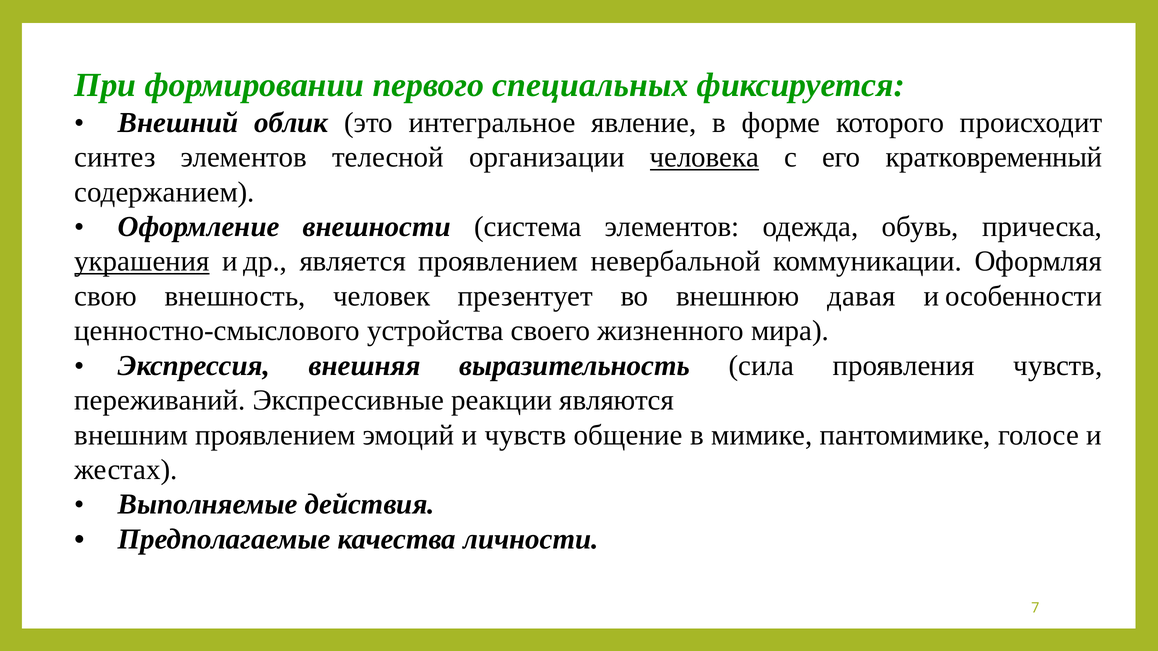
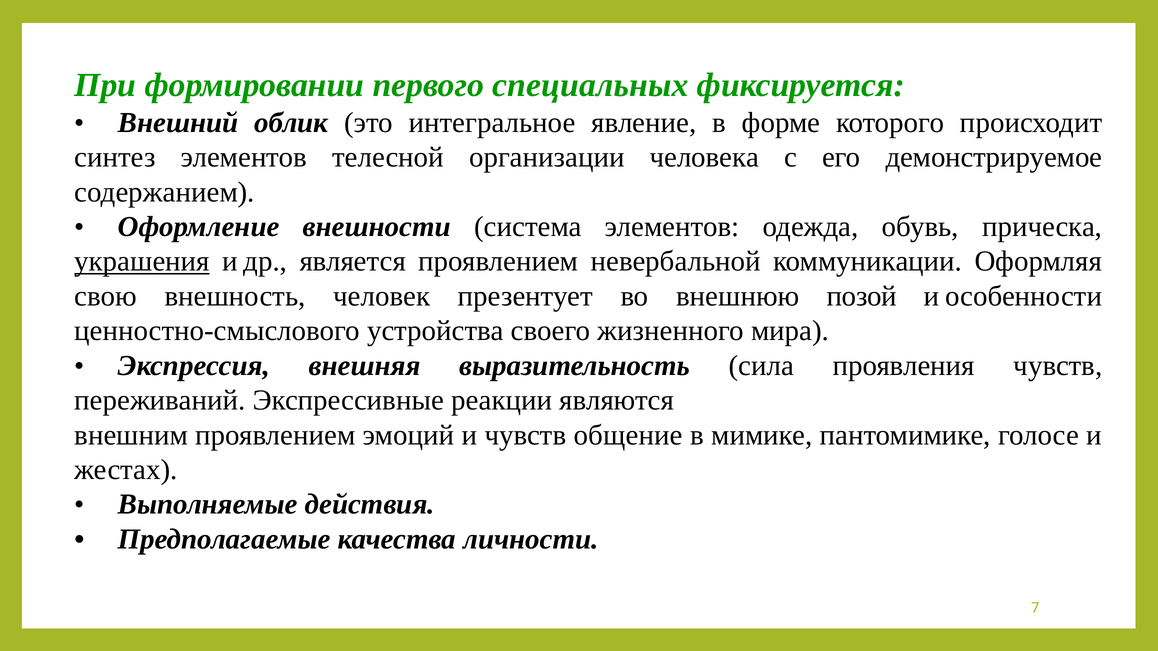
человека underline: present -> none
кратковременный: кратковременный -> демонстрируемое
давая: давая -> позой
